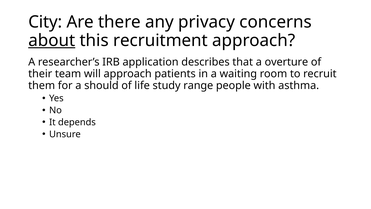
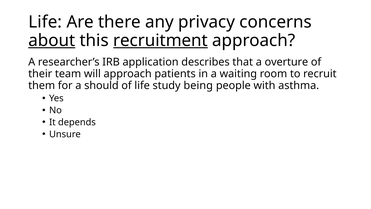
City at (45, 22): City -> Life
recruitment underline: none -> present
range: range -> being
